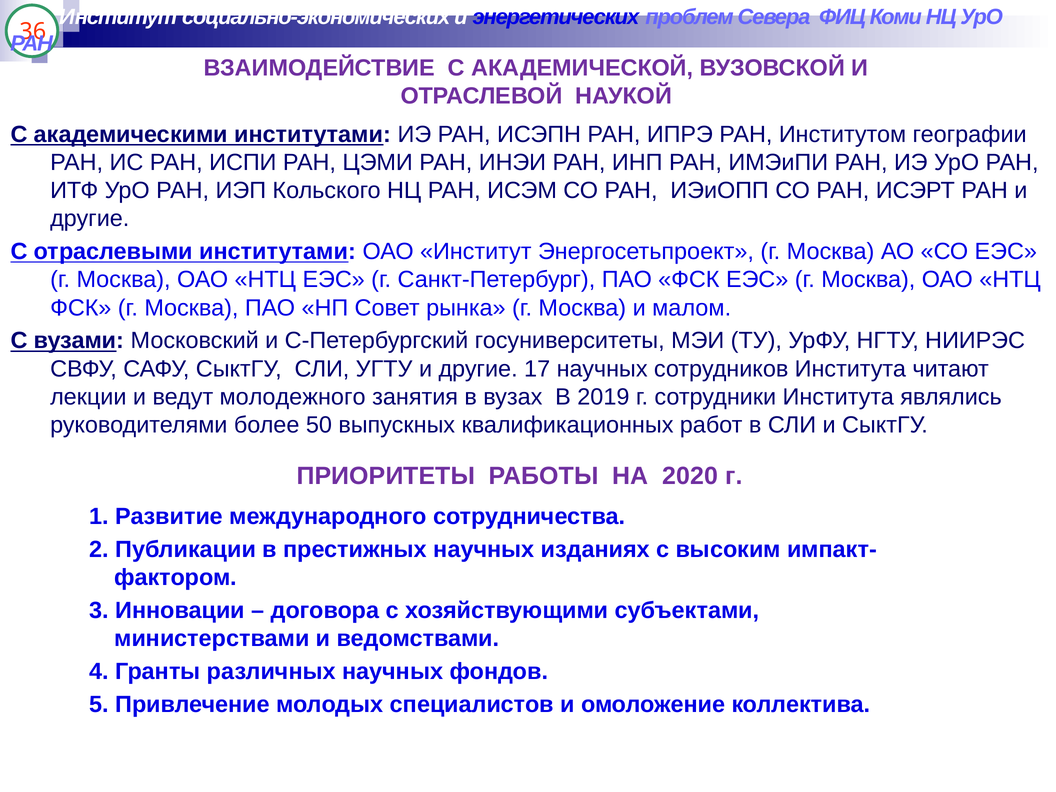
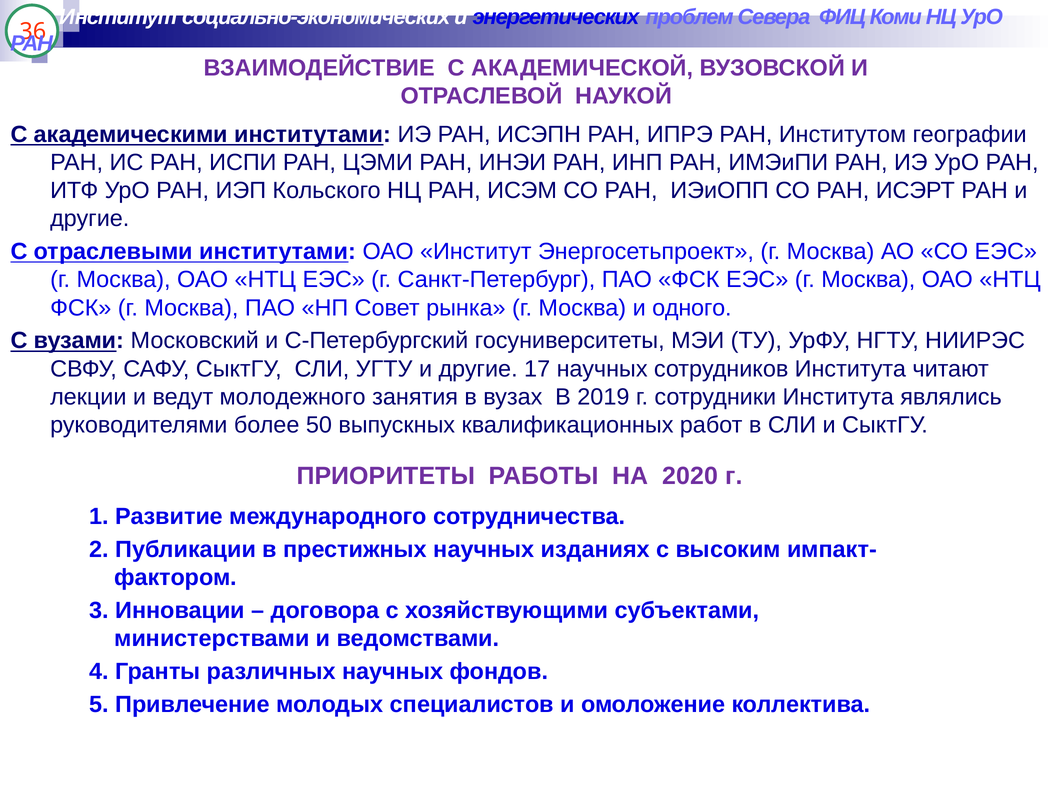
малом: малом -> одного
